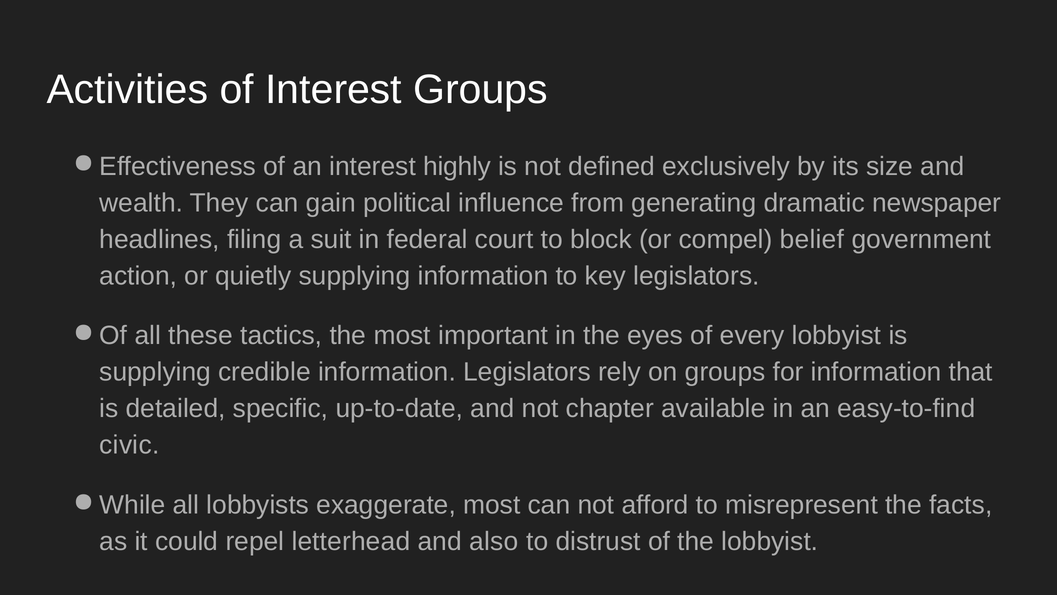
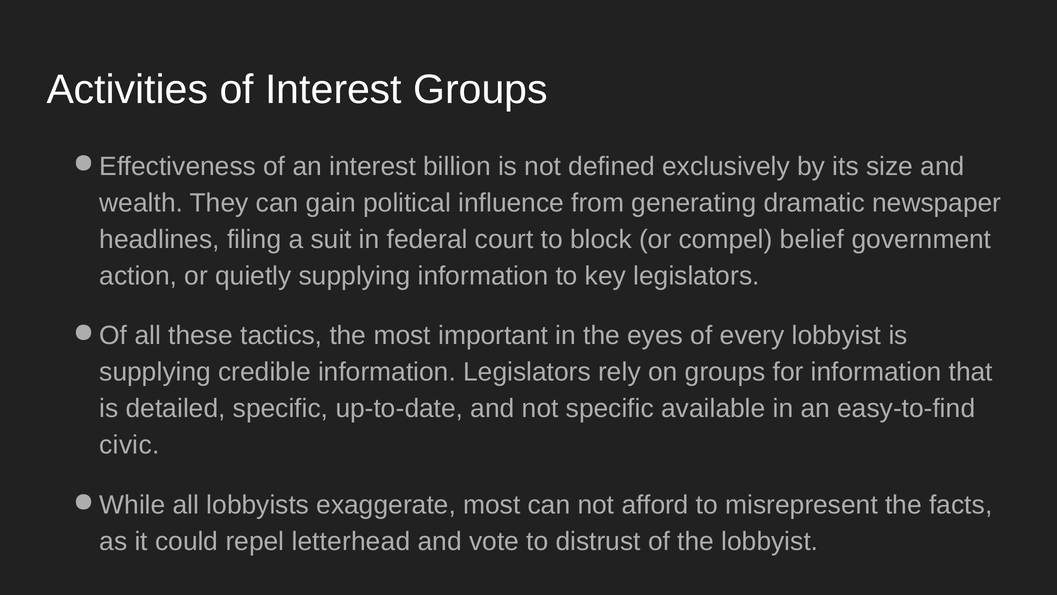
highly: highly -> billion
not chapter: chapter -> specific
also: also -> vote
